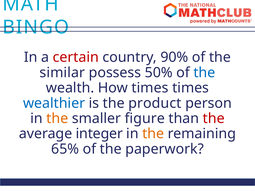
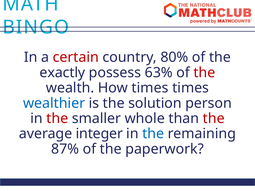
90%: 90% -> 80%
similar: similar -> exactly
50%: 50% -> 63%
the at (204, 73) colour: blue -> red
product: product -> solution
the at (57, 119) colour: orange -> red
figure: figure -> whole
the at (153, 134) colour: orange -> blue
65%: 65% -> 87%
